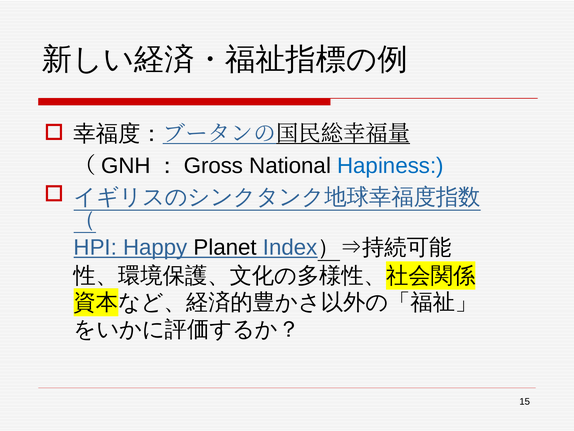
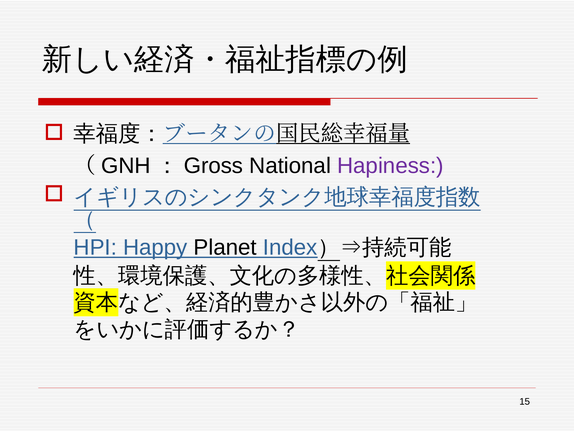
Hapiness colour: blue -> purple
